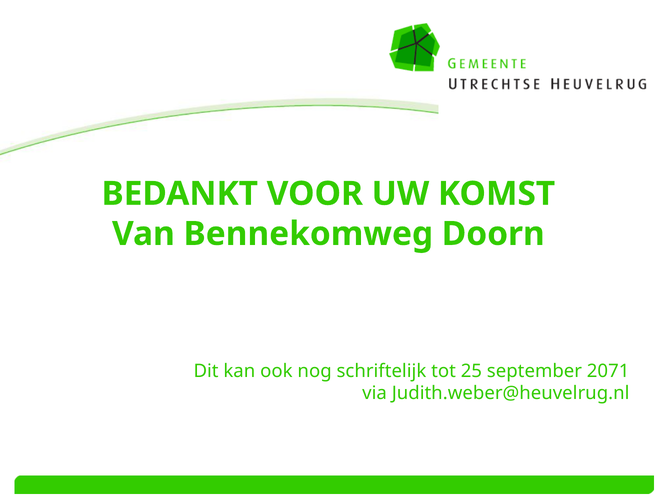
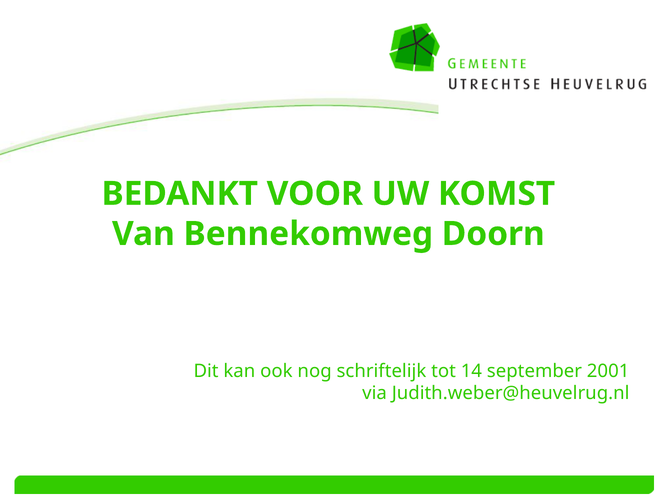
25: 25 -> 14
2071: 2071 -> 2001
